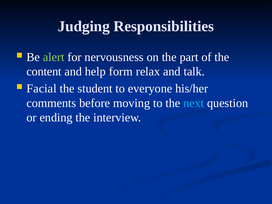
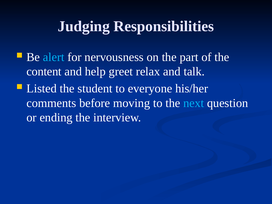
alert colour: light green -> light blue
form: form -> greet
Facial: Facial -> Listed
